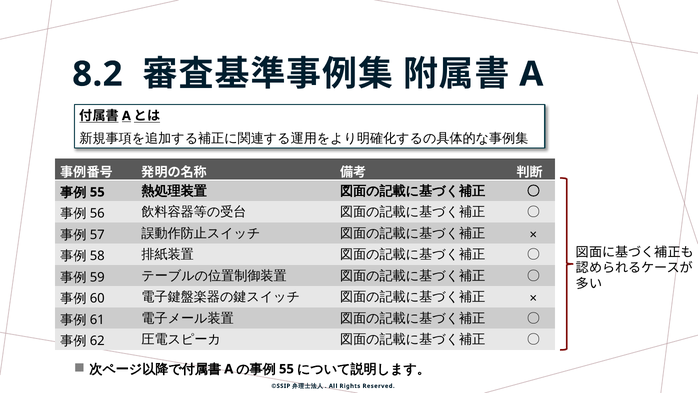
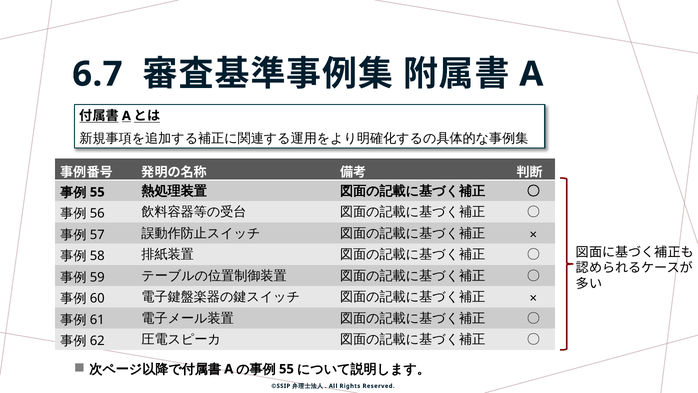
8.2: 8.2 -> 6.7
